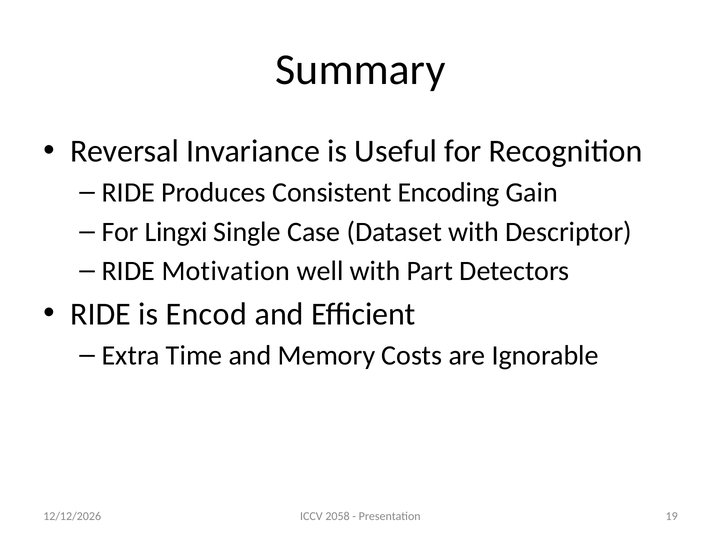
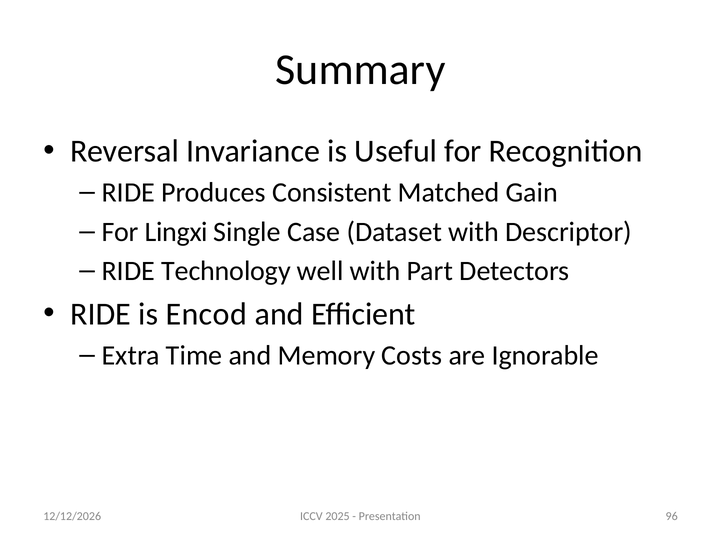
Encoding: Encoding -> Matched
Motivation: Motivation -> Technology
2058: 2058 -> 2025
19: 19 -> 96
